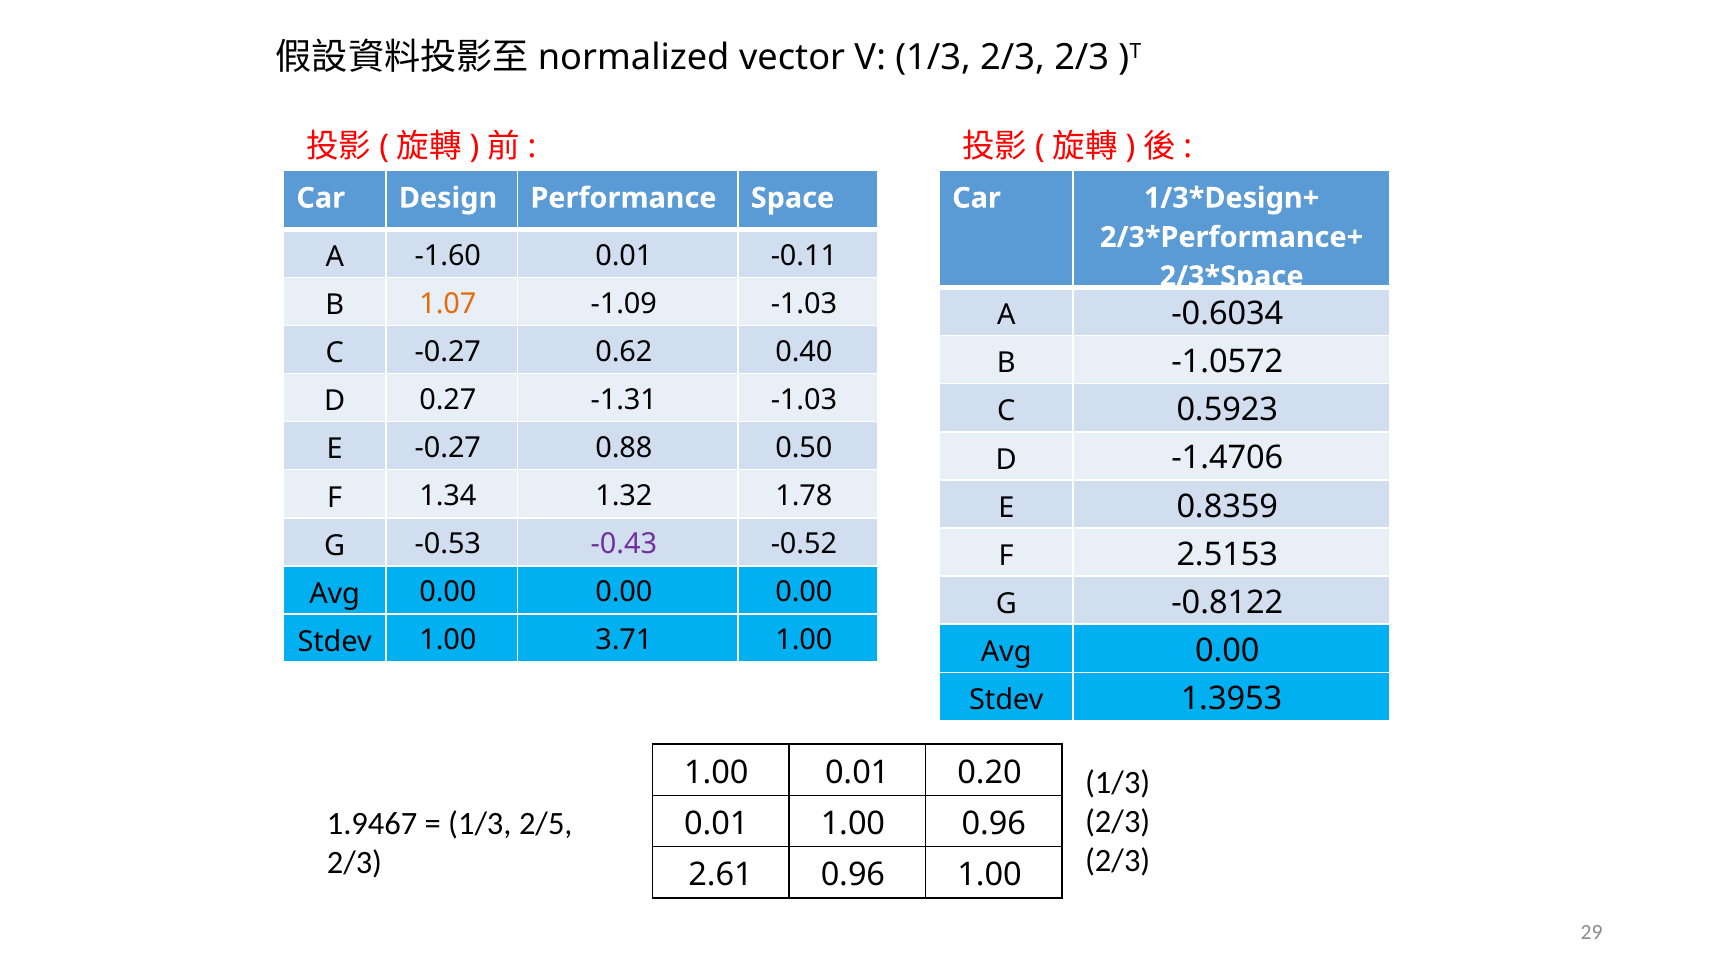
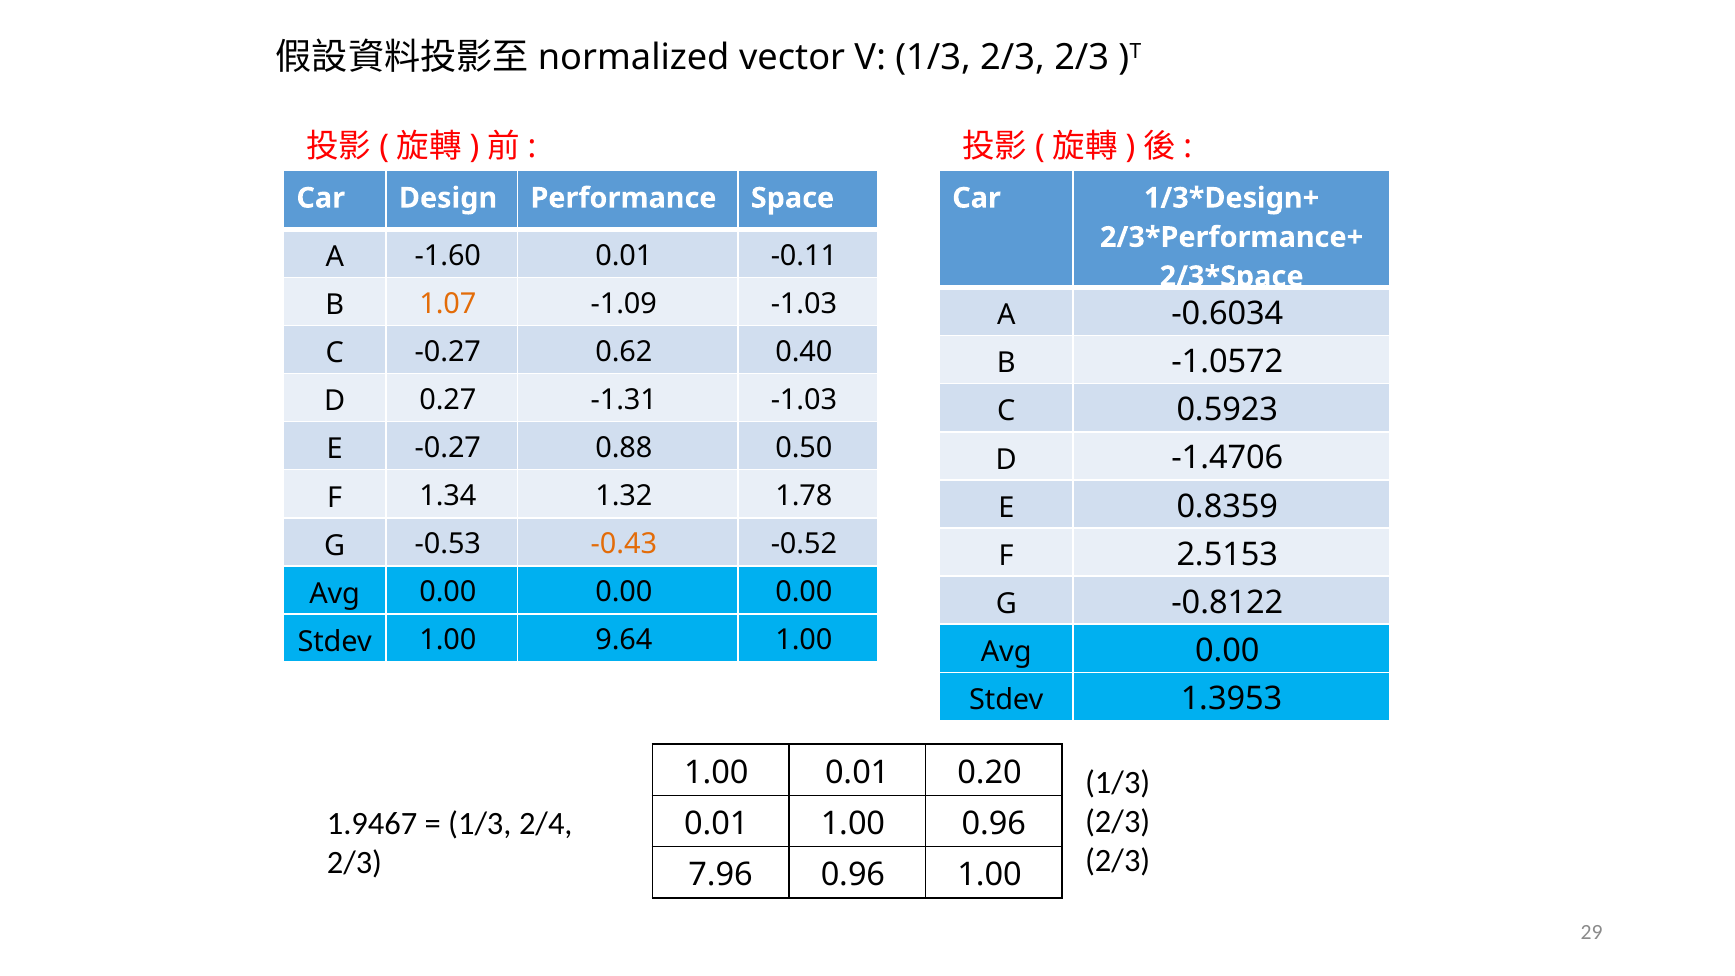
-0.43 colour: purple -> orange
3.71: 3.71 -> 9.64
2/5: 2/5 -> 2/4
2.61: 2.61 -> 7.96
